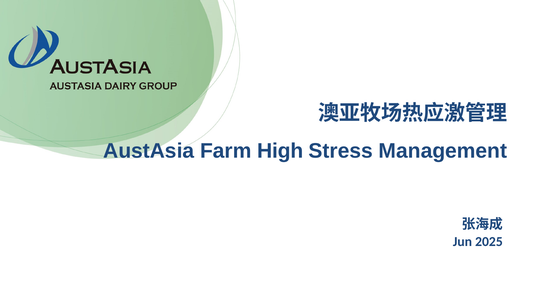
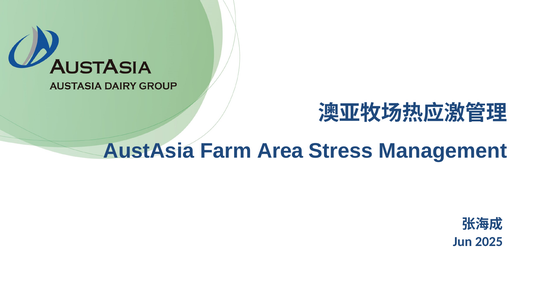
High: High -> Area
